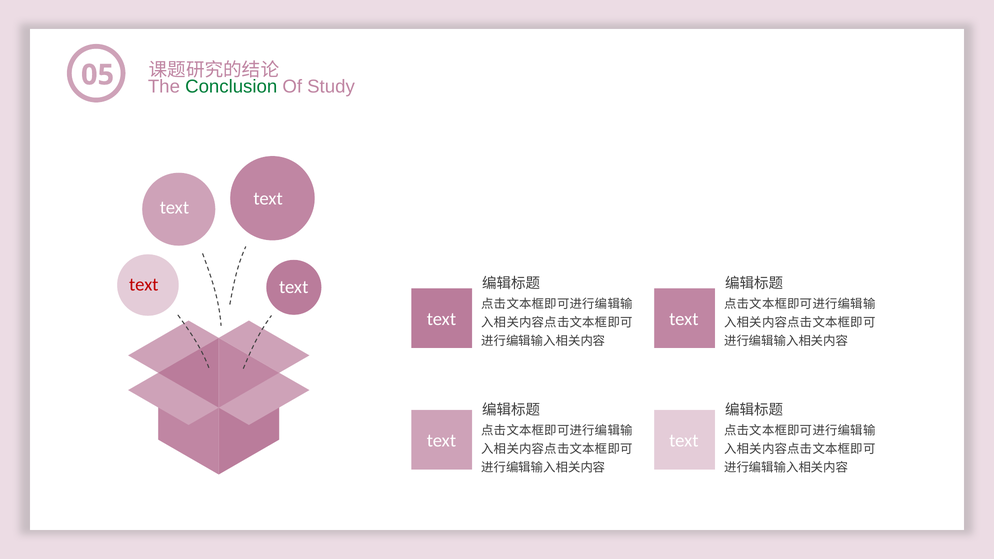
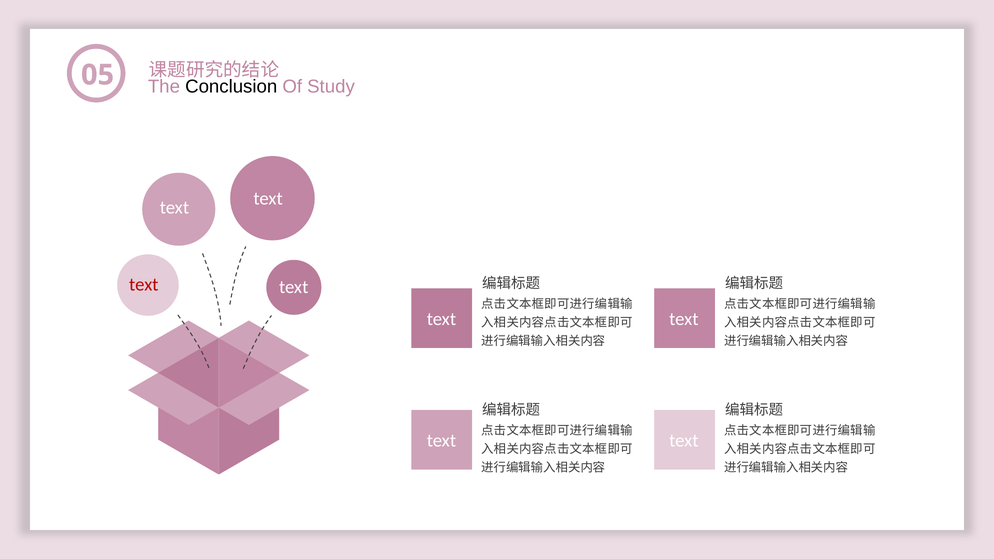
Conclusion colour: green -> black
